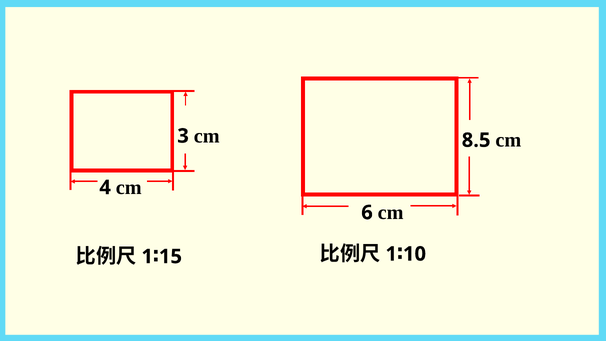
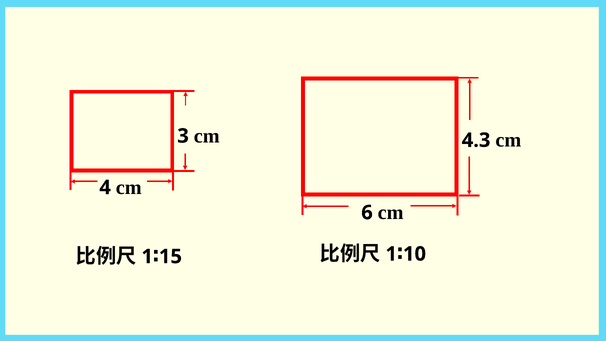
8.5: 8.5 -> 4.3
